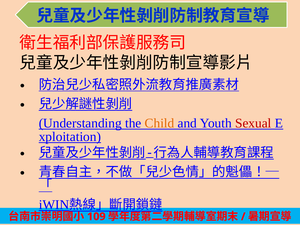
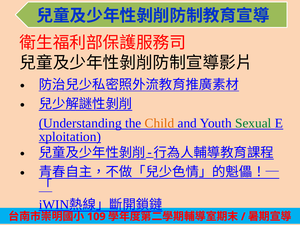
Sexual colour: red -> green
